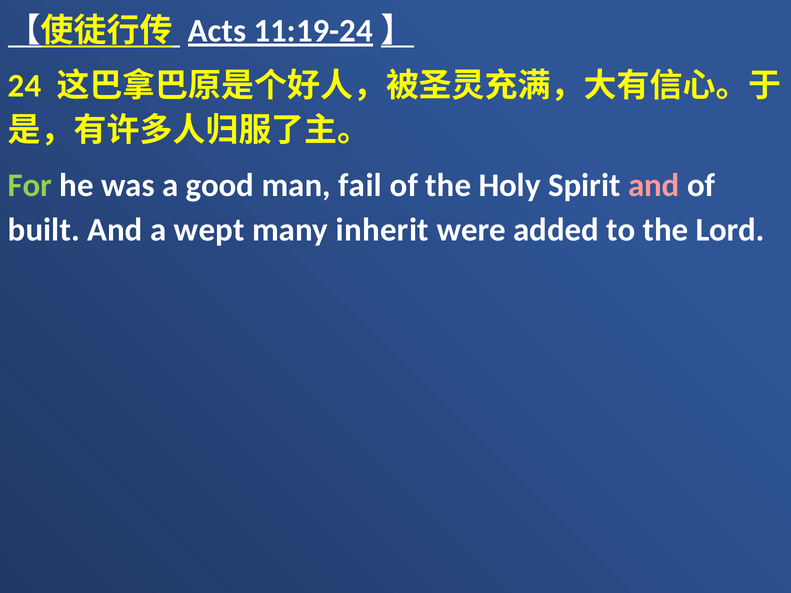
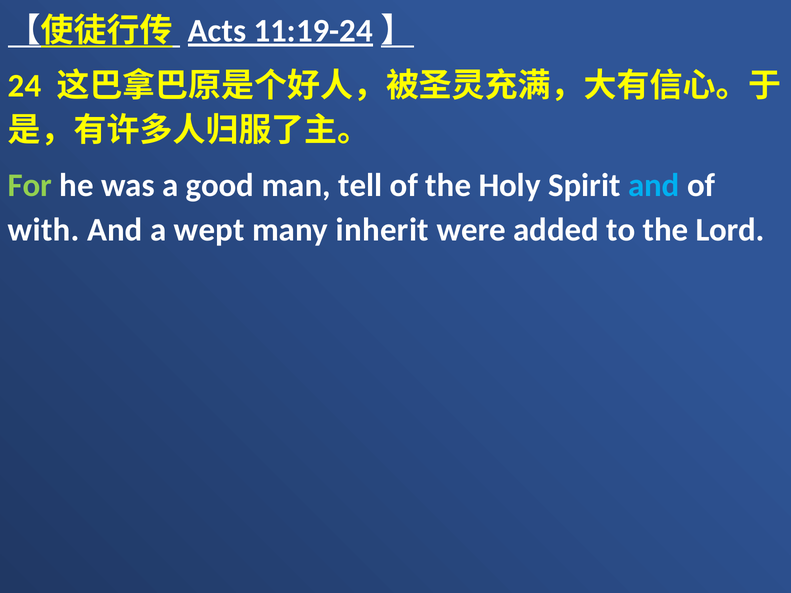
fail: fail -> tell
and at (654, 186) colour: pink -> light blue
built: built -> with
